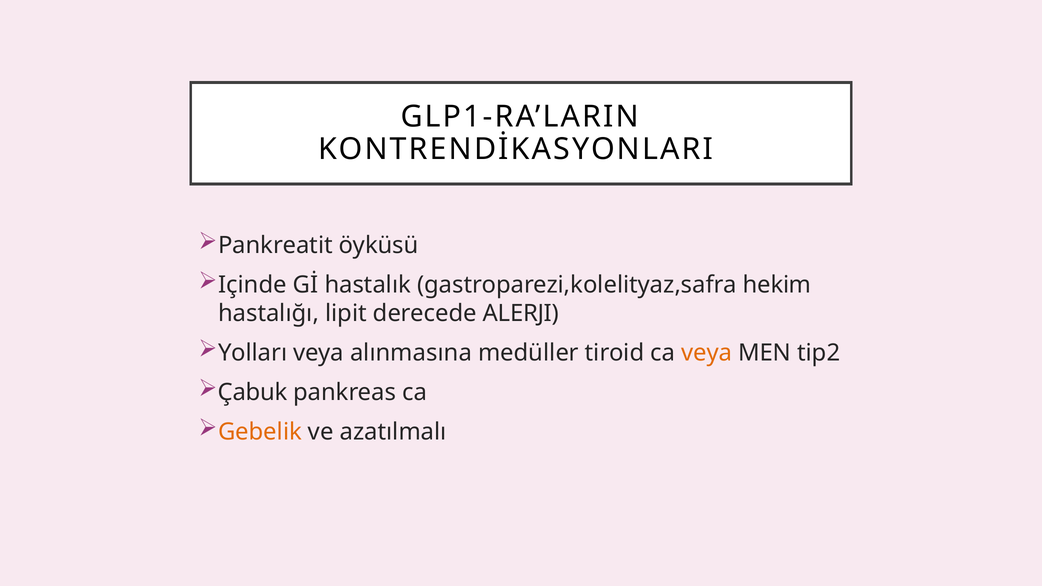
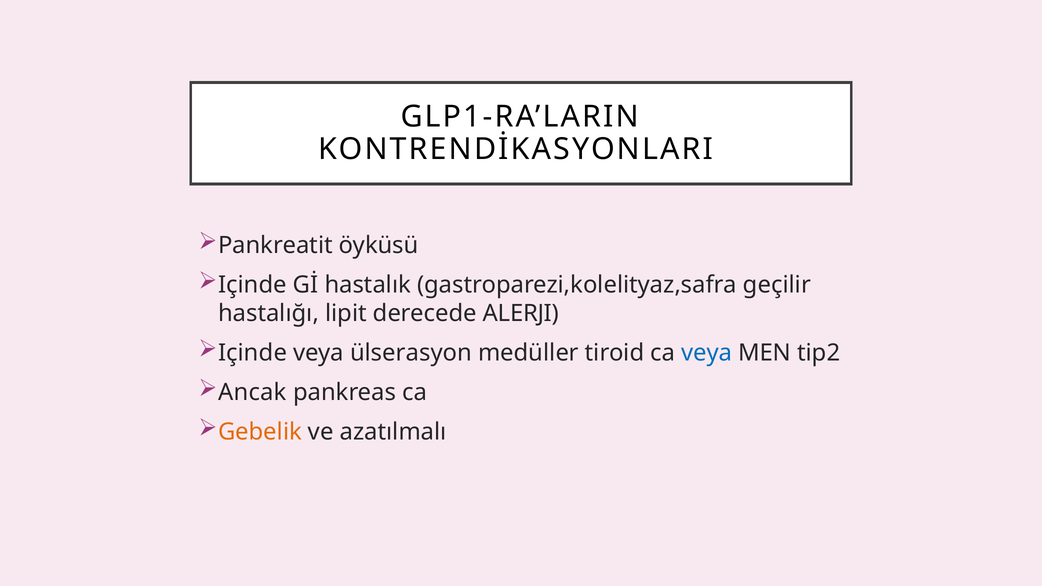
hekim: hekim -> geçilir
Yolları at (253, 353): Yolları -> Içinde
alınmasına: alınmasına -> ülserasyon
veya at (707, 353) colour: orange -> blue
Çabuk: Çabuk -> Ancak
